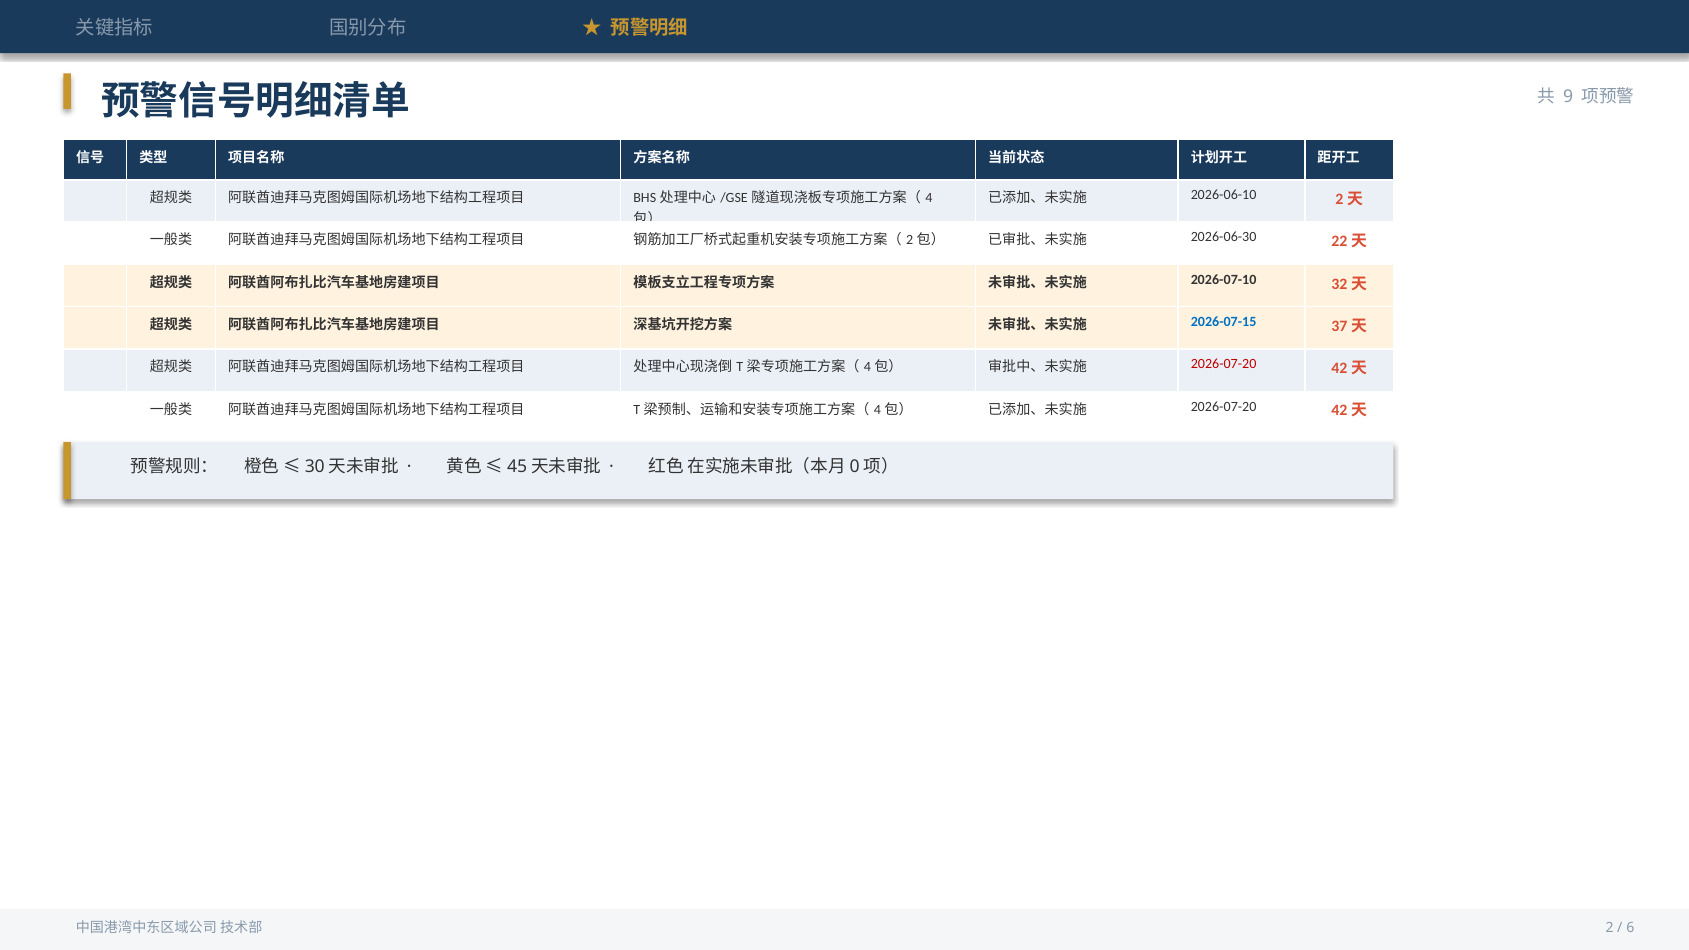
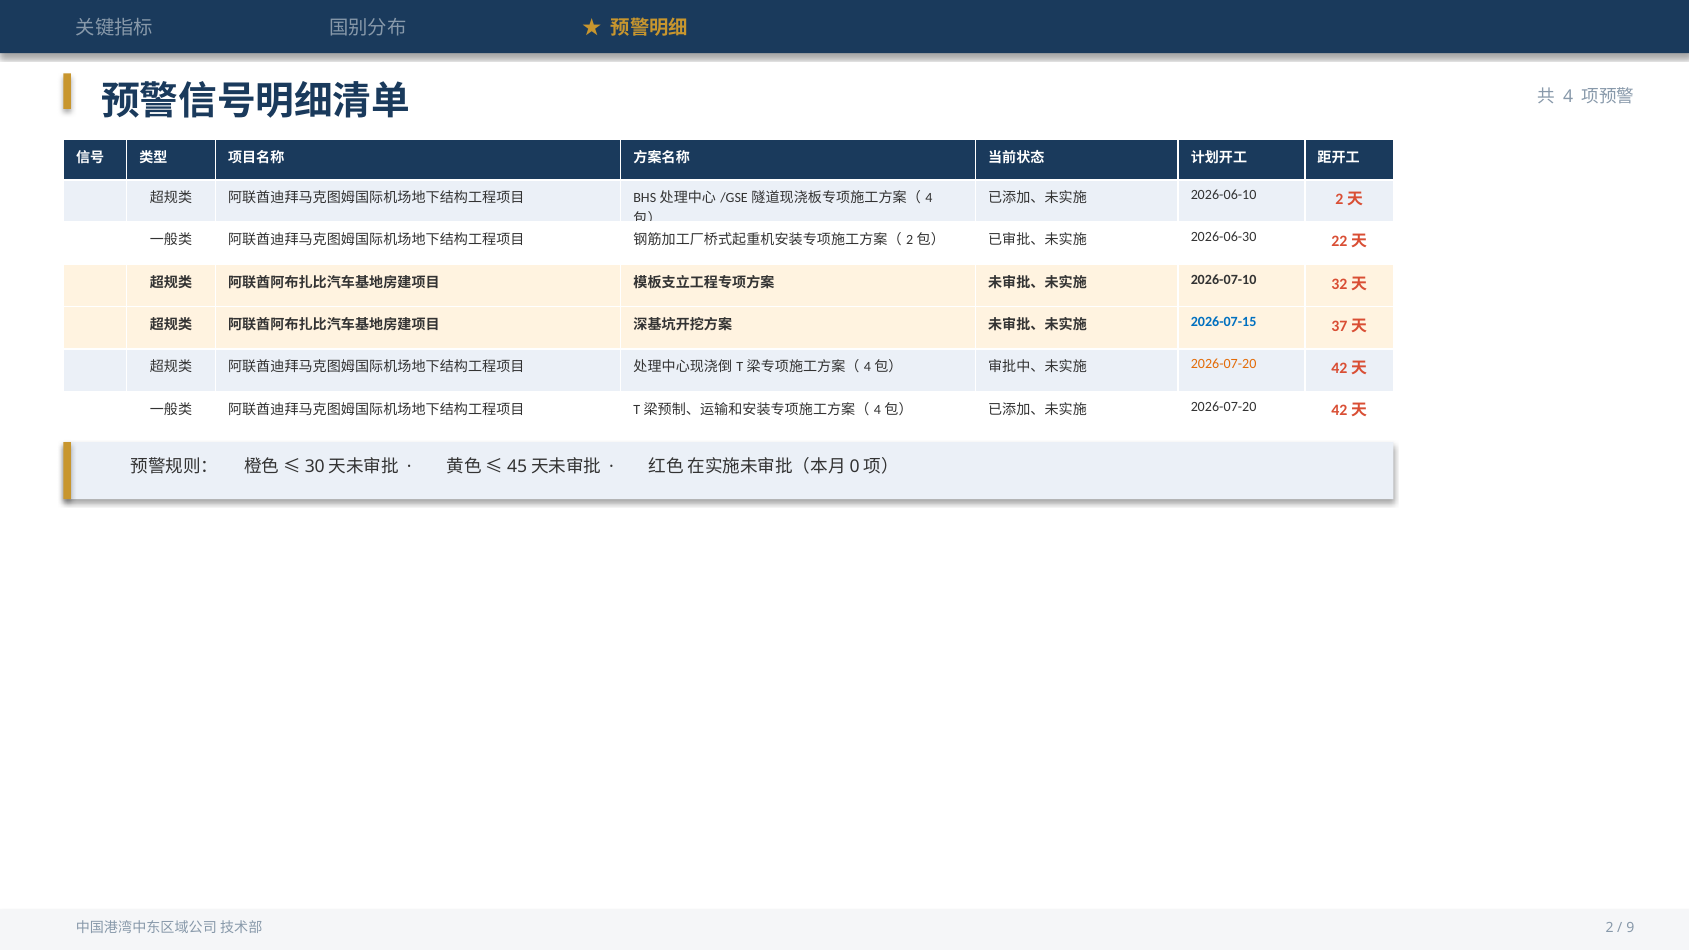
9 at (1568, 97): 9 -> 4
2026-07-20 at (1224, 364) colour: red -> orange
6: 6 -> 9
